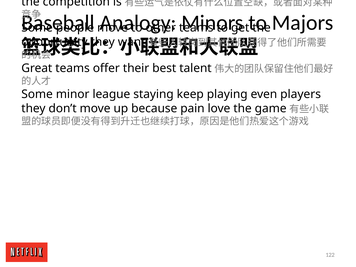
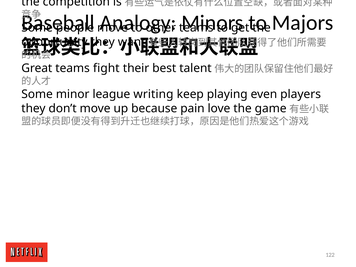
offer: offer -> fight
staying: staying -> writing
